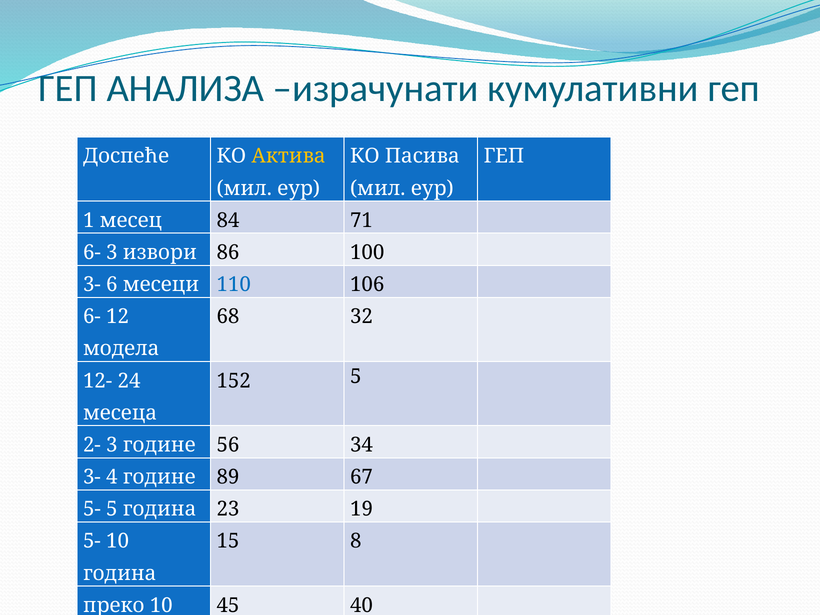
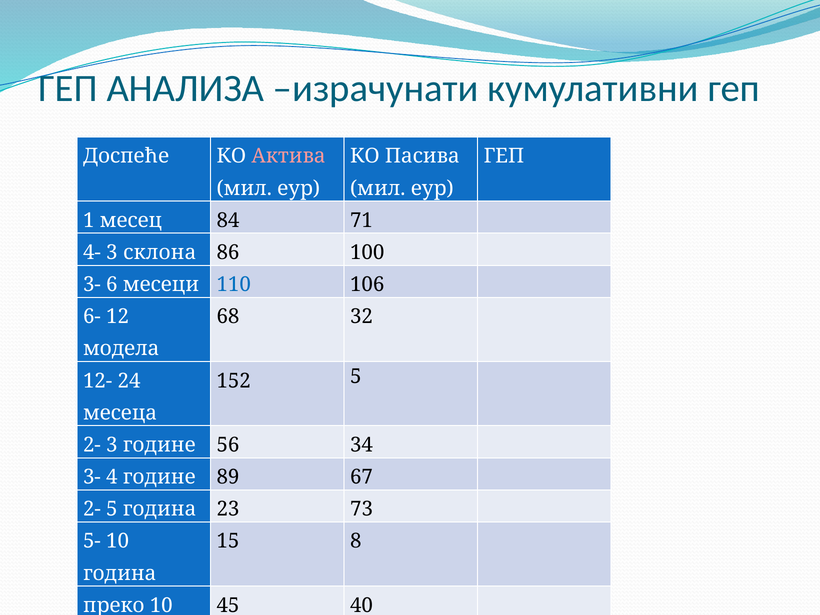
Актива colour: yellow -> pink
6- at (92, 252): 6- -> 4-
извори: извори -> склона
5- at (92, 509): 5- -> 2-
19: 19 -> 73
